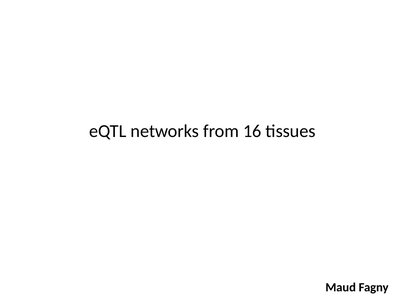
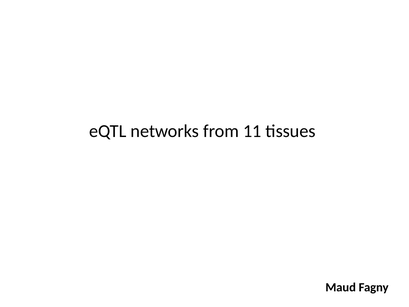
16: 16 -> 11
